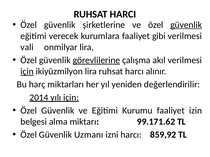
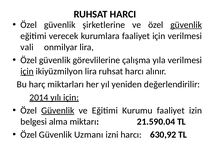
faaliyet gibi: gibi -> için
görevlilerine underline: present -> none
akıl: akıl -> yıla
Güvenlik at (58, 111) underline: none -> present
99.171.62: 99.171.62 -> 21.590.04
859,92: 859,92 -> 630,92
